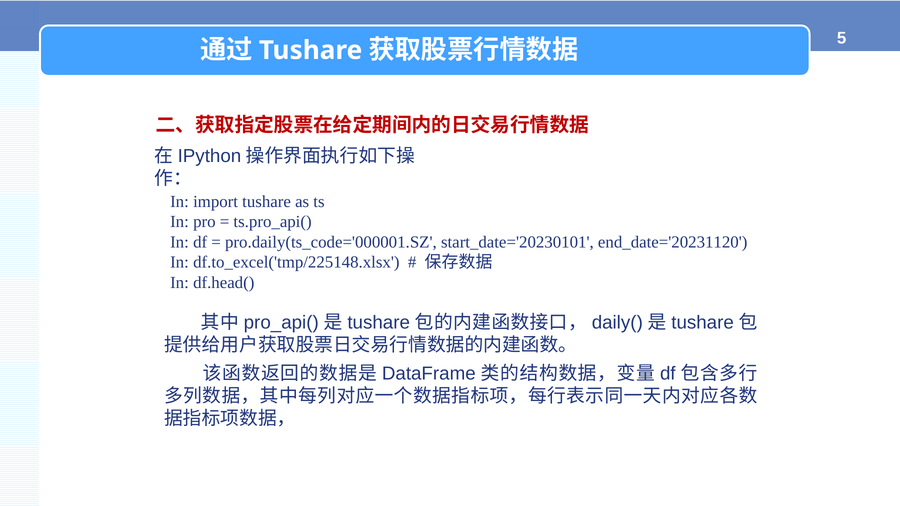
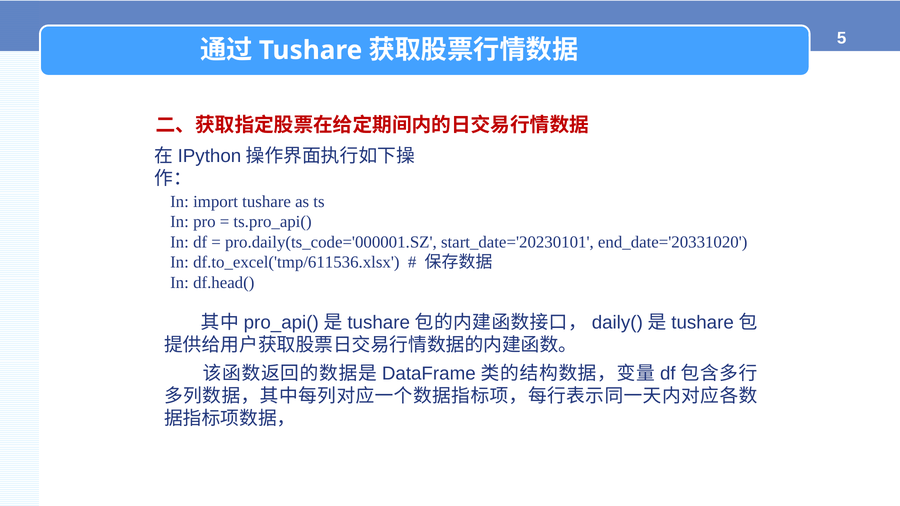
end_date='20231120: end_date='20231120 -> end_date='20331020
df.to_excel('tmp/225148.xlsx: df.to_excel('tmp/225148.xlsx -> df.to_excel('tmp/611536.xlsx
